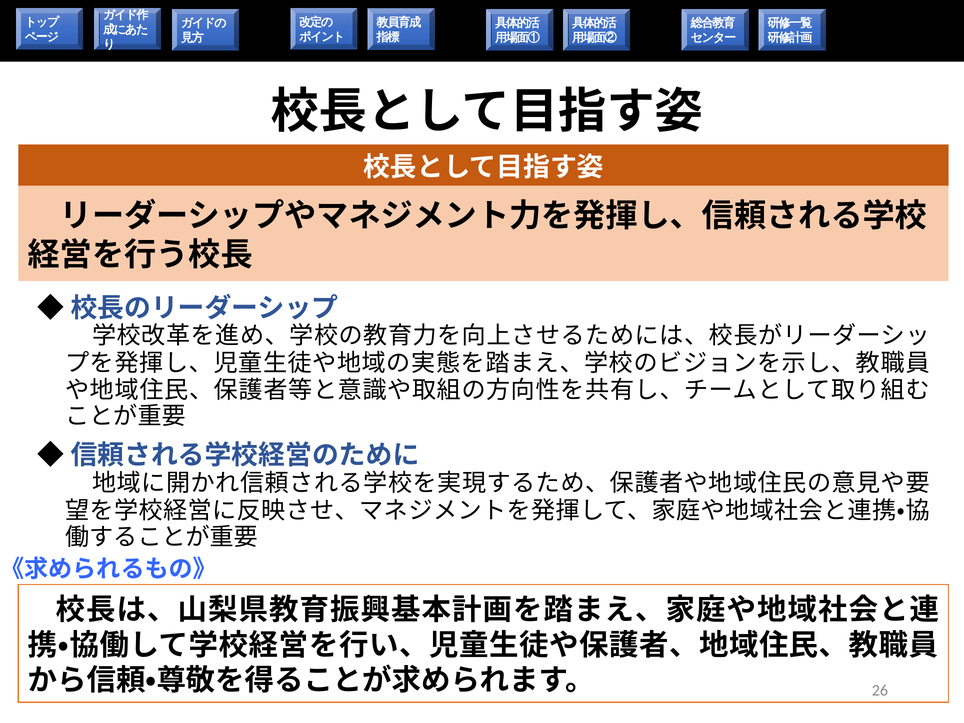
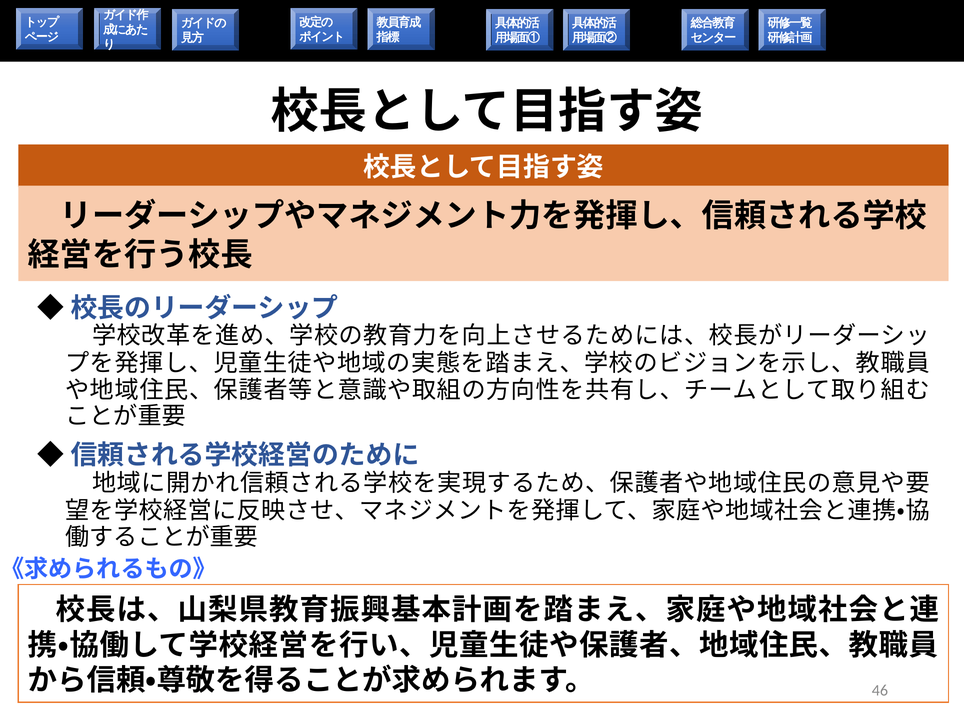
26: 26 -> 46
